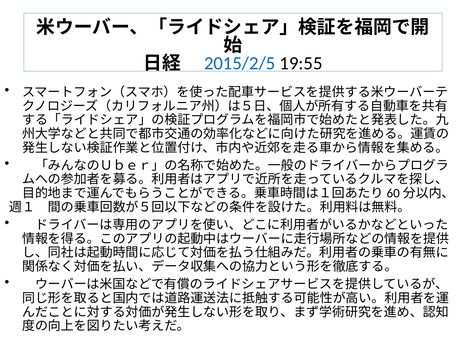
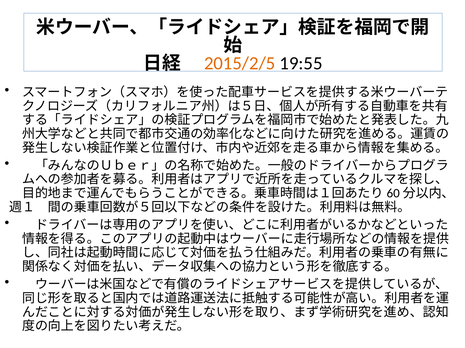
2015/2/5 colour: blue -> orange
